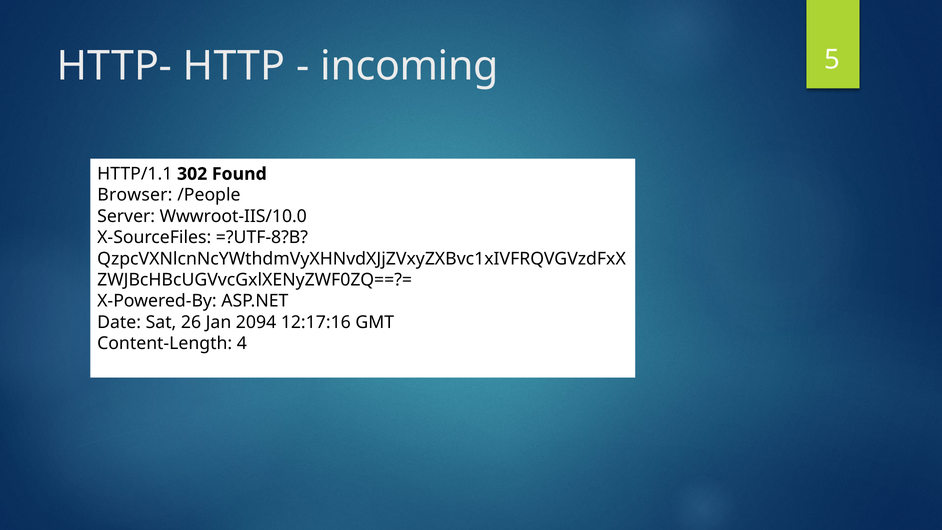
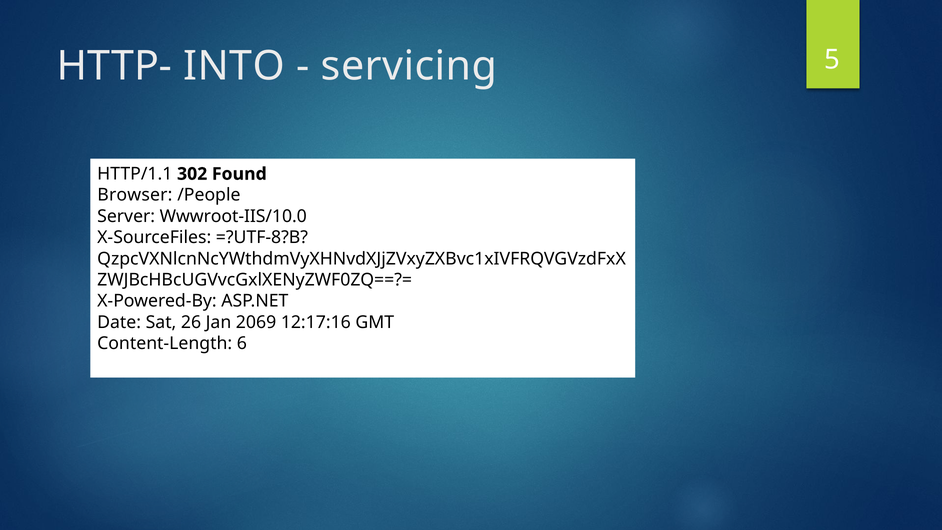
HTTP: HTTP -> INTO
incoming: incoming -> servicing
2094: 2094 -> 2069
4: 4 -> 6
